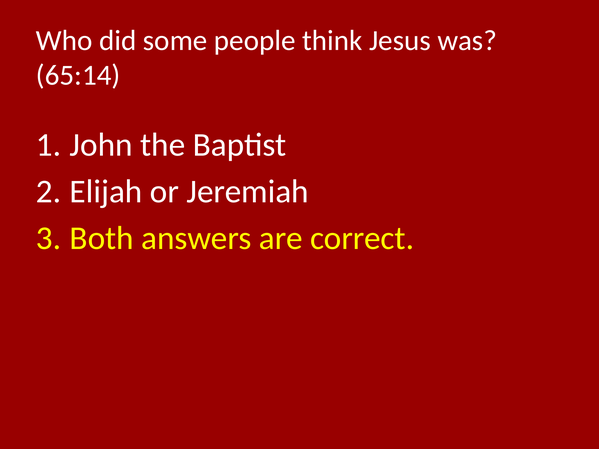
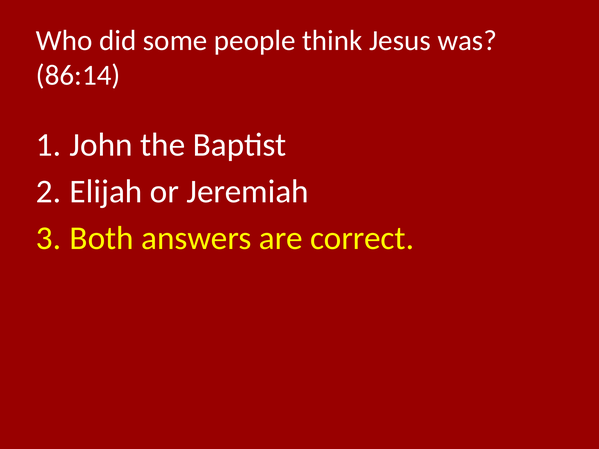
65:14: 65:14 -> 86:14
